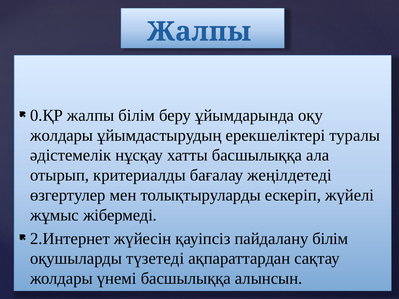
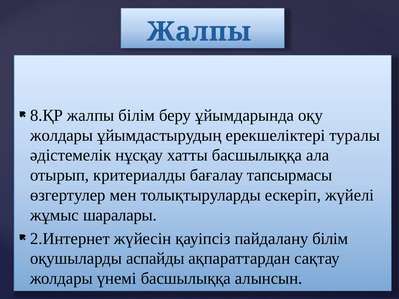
0.ҚР: 0.ҚР -> 8.ҚР
жеңілдетеді: жеңілдетеді -> тапсырмасы
жібермеді: жібермеді -> шаралары
түзетеді: түзетеді -> аспайды
